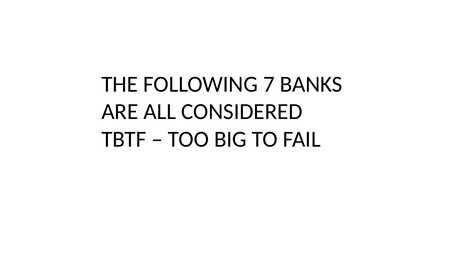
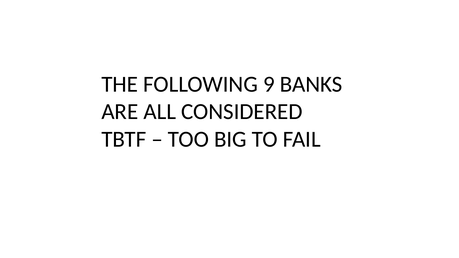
7: 7 -> 9
